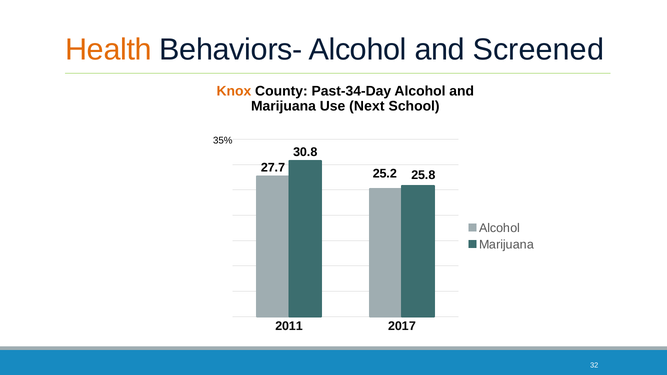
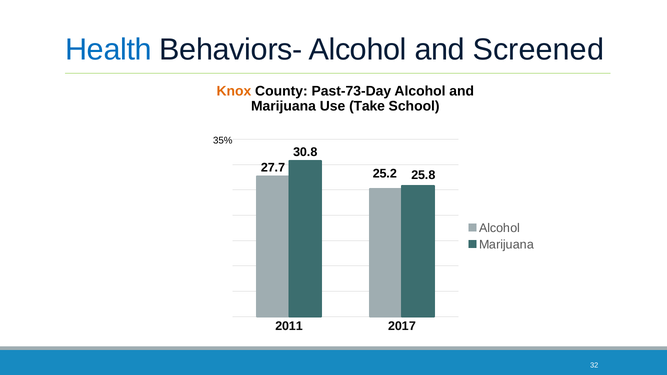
Health colour: orange -> blue
Past-34-Day: Past-34-Day -> Past-73-Day
Next: Next -> Take
